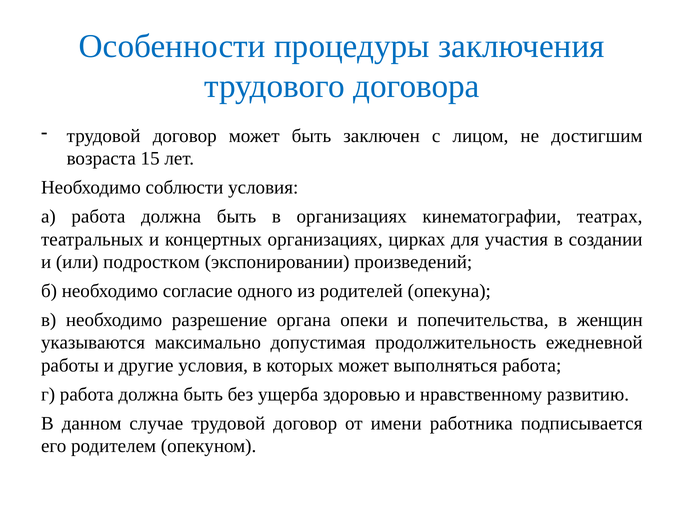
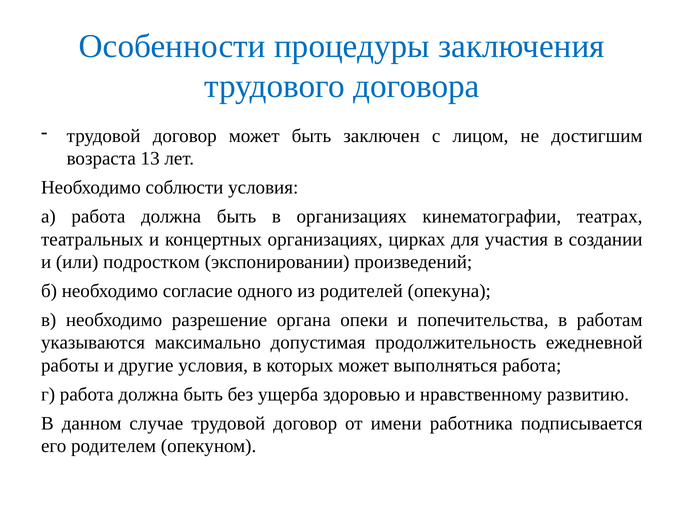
15: 15 -> 13
женщин: женщин -> работам
